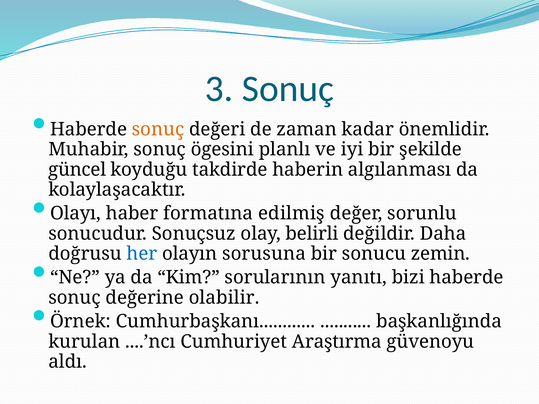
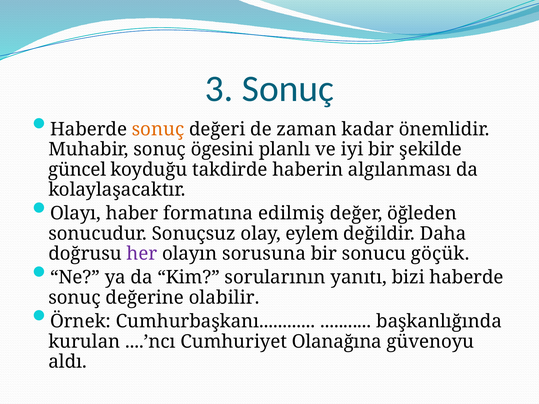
sorunlu: sorunlu -> öğleden
belirli: belirli -> eylem
her colour: blue -> purple
zemin: zemin -> göçük
Araştırma: Araştırma -> Olanağına
